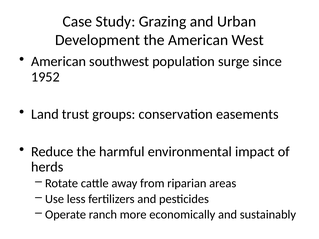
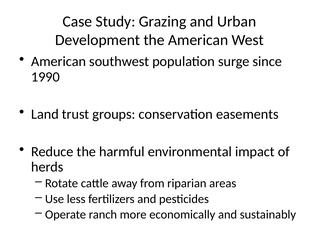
1952: 1952 -> 1990
